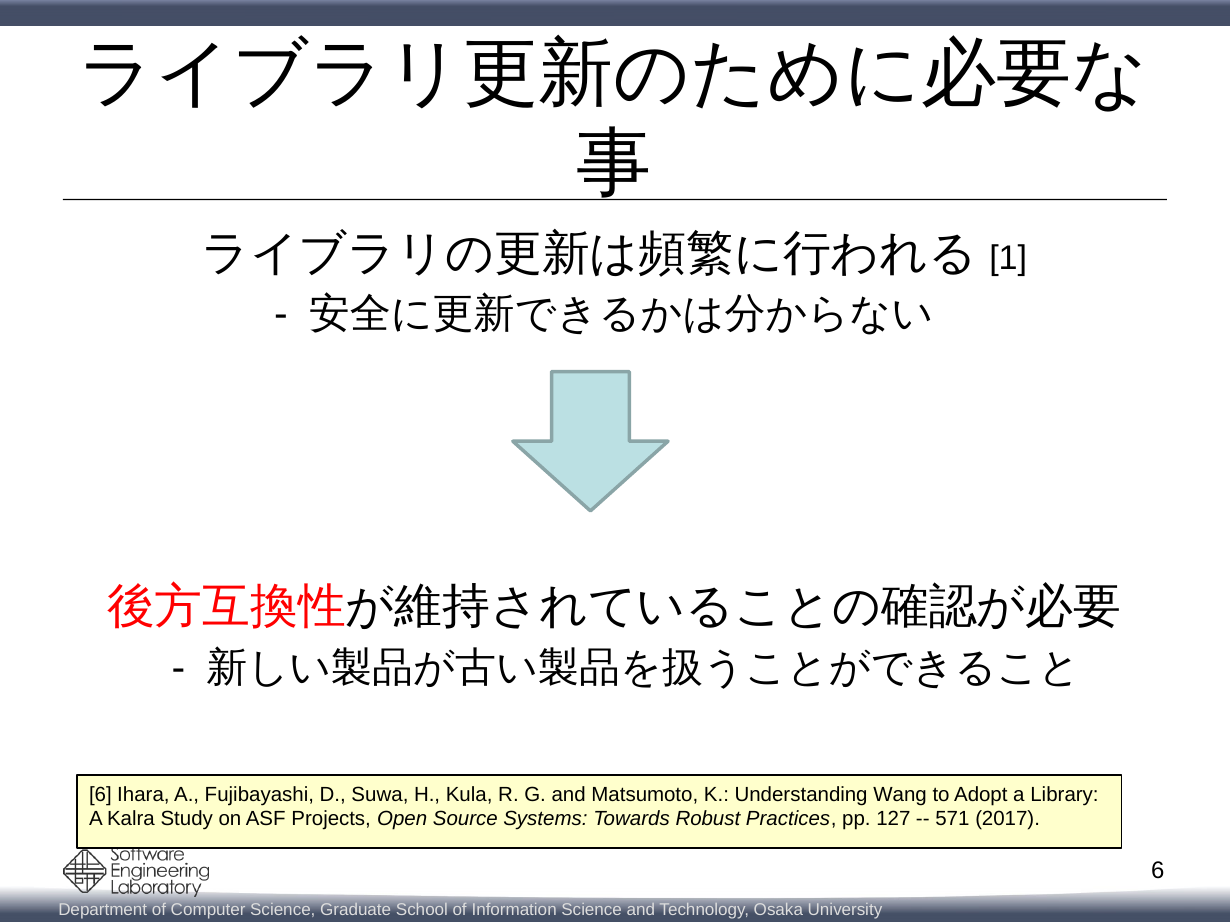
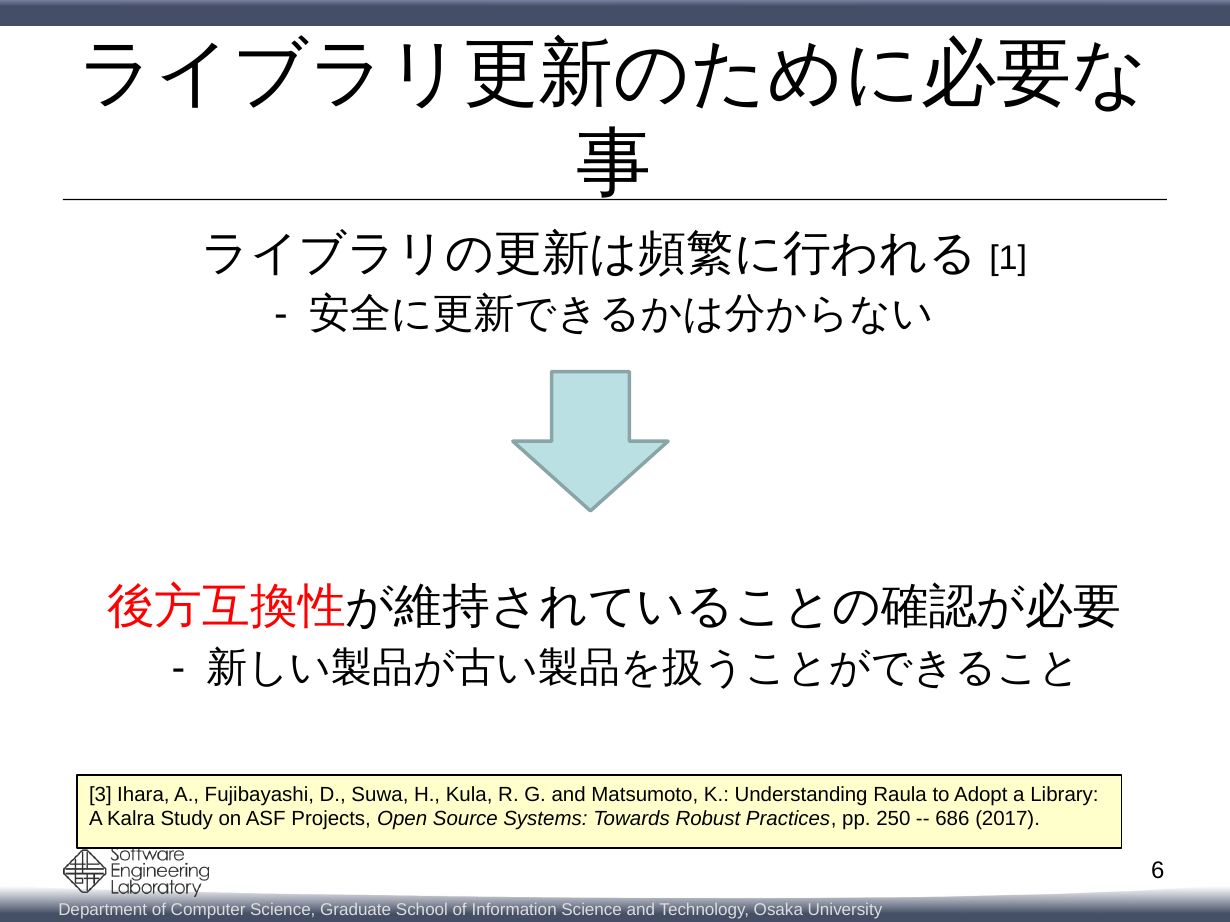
6 at (100, 795): 6 -> 3
Wang: Wang -> Raula
127: 127 -> 250
571: 571 -> 686
